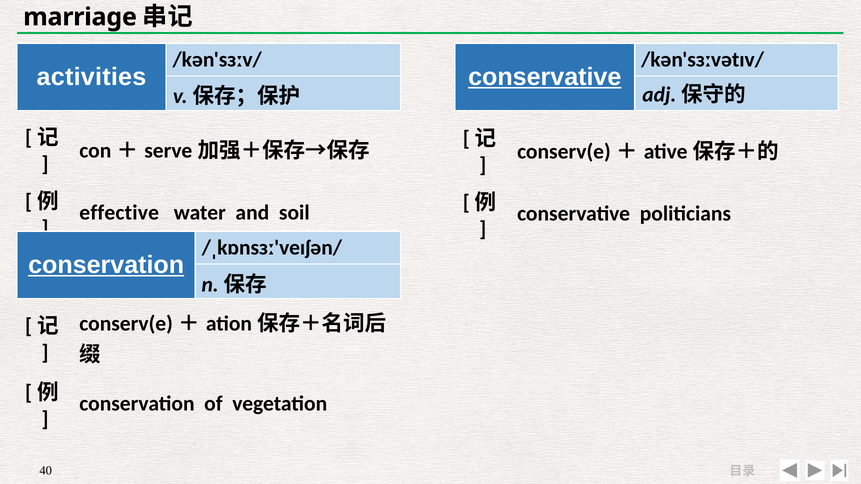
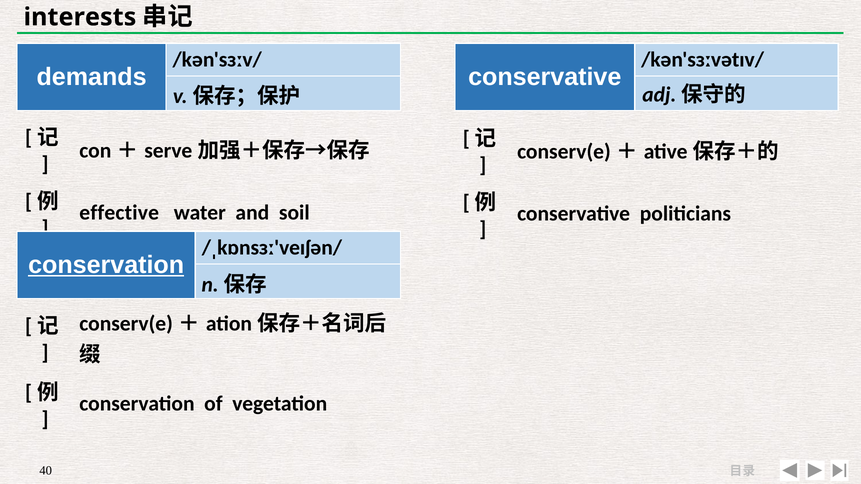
marriage: marriage -> interests
activities: activities -> demands
conservative at (545, 77) underline: present -> none
